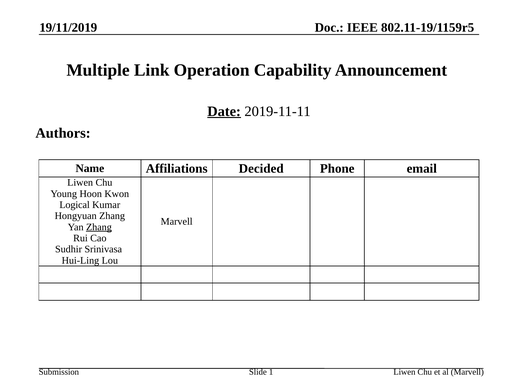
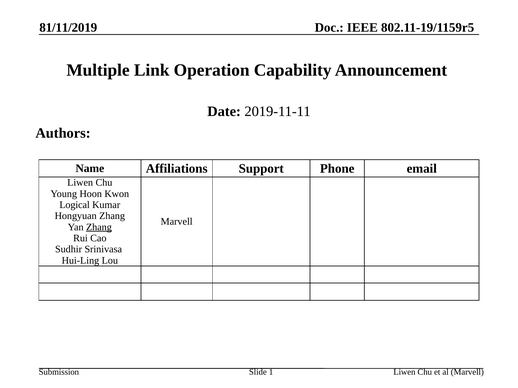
19/11/2019: 19/11/2019 -> 81/11/2019
Date underline: present -> none
Decided: Decided -> Support
